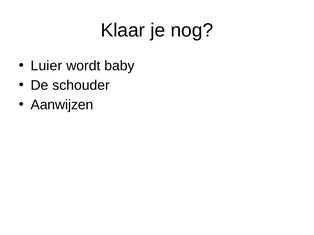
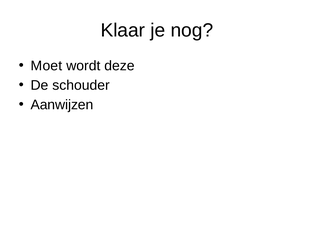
Luier: Luier -> Moet
baby: baby -> deze
